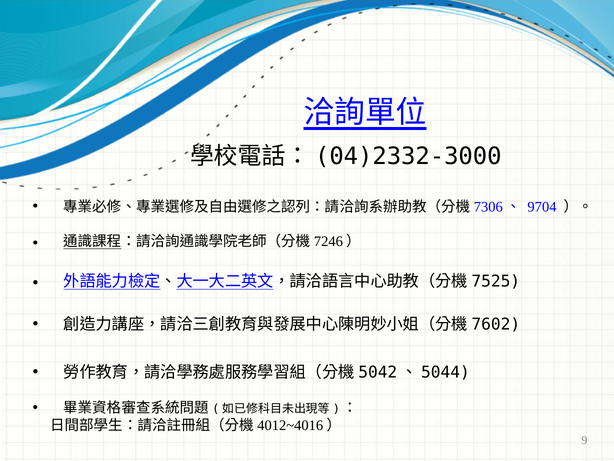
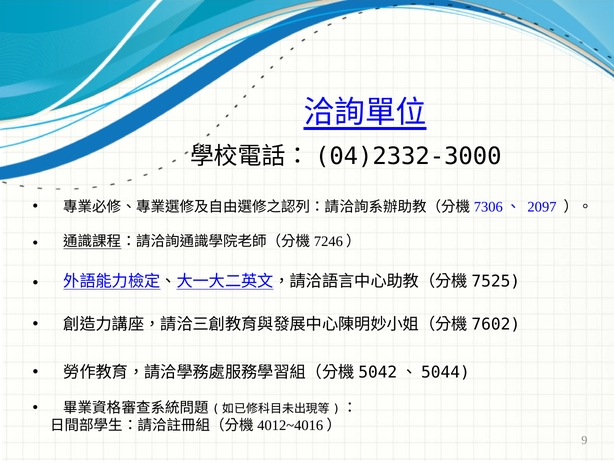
9704: 9704 -> 2097
